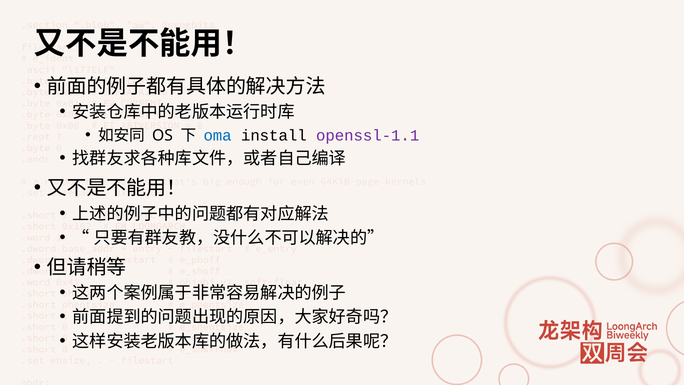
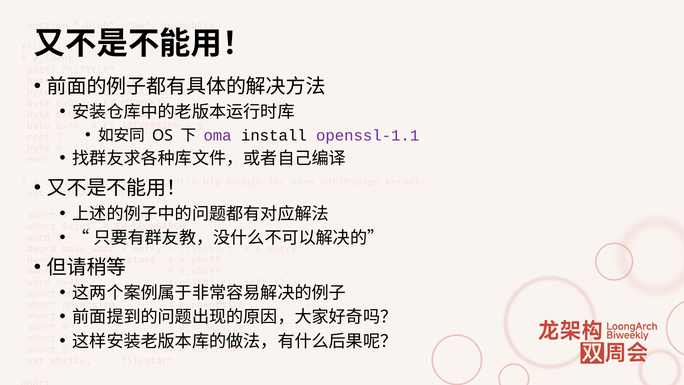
oma colour: blue -> purple
